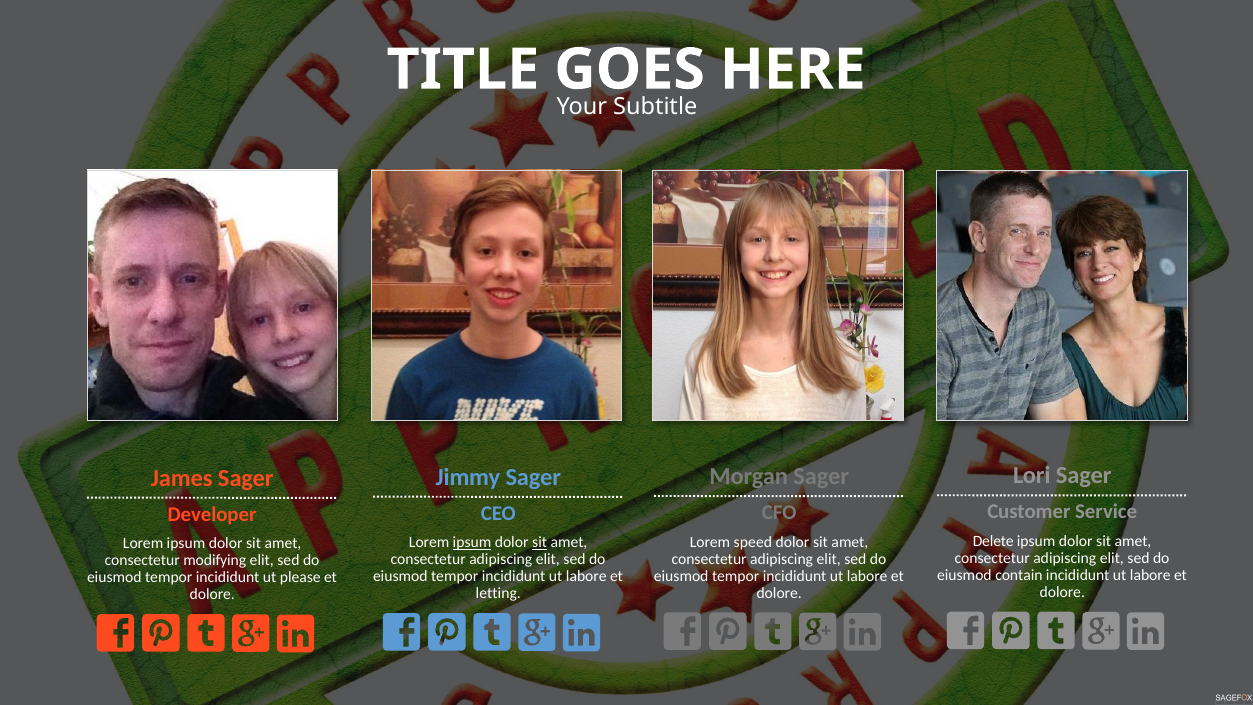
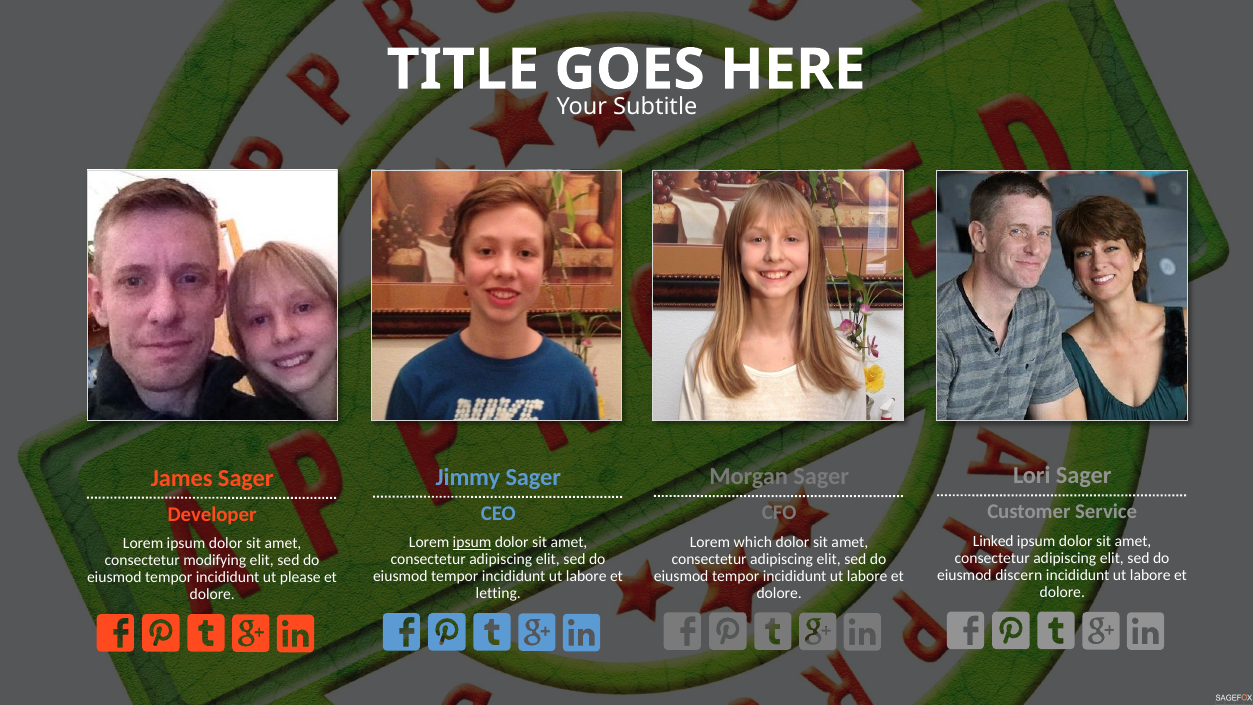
Delete: Delete -> Linked
speed: speed -> which
sit at (540, 543) underline: present -> none
contain: contain -> discern
